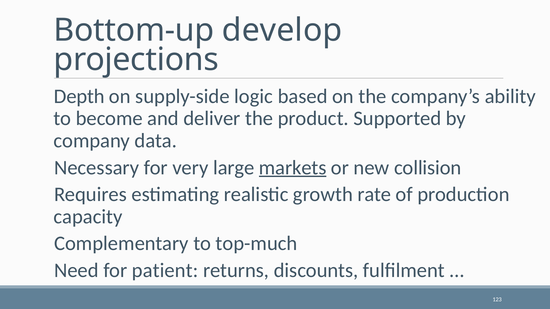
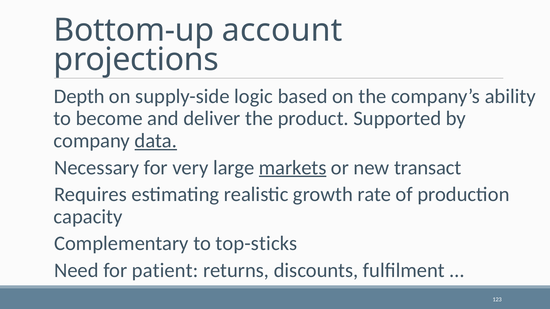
develop: develop -> account
data underline: none -> present
collision: collision -> transact
top-much: top-much -> top-sticks
